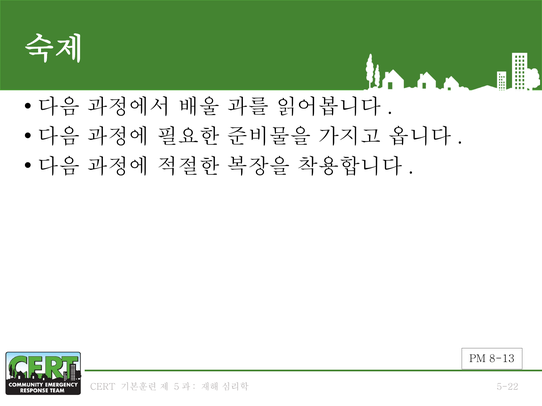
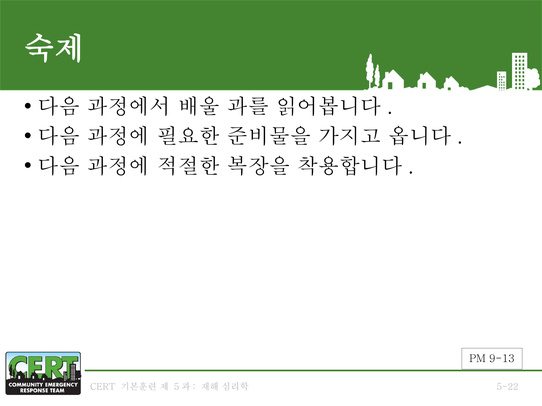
8-13: 8-13 -> 9-13
